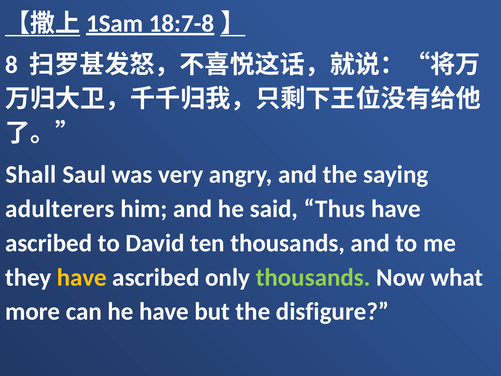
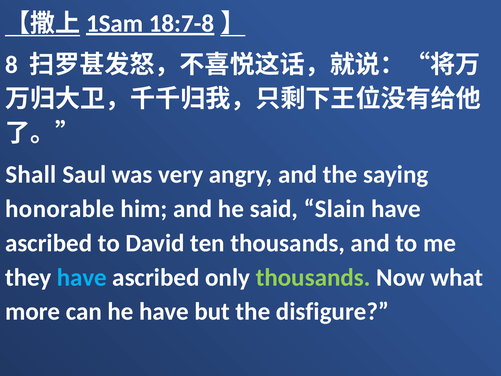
adulterers: adulterers -> honorable
Thus: Thus -> Slain
have at (82, 277) colour: yellow -> light blue
